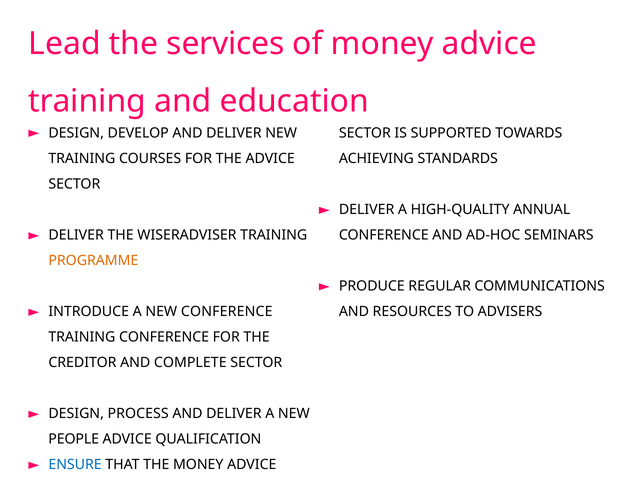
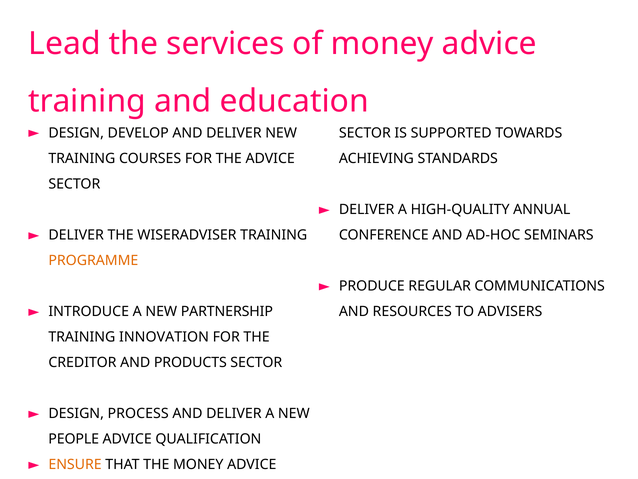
NEW CONFERENCE: CONFERENCE -> PARTNERSHIP
TRAINING CONFERENCE: CONFERENCE -> INNOVATION
COMPLETE: COMPLETE -> PRODUCTS
ENSURE colour: blue -> orange
